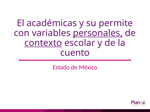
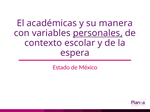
permite: permite -> manera
contexto underline: present -> none
cuento: cuento -> espera
